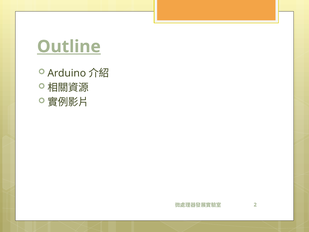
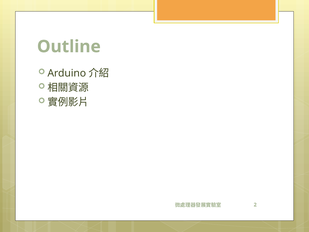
Outline underline: present -> none
